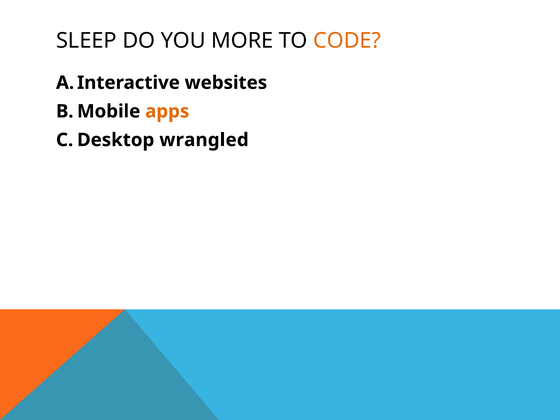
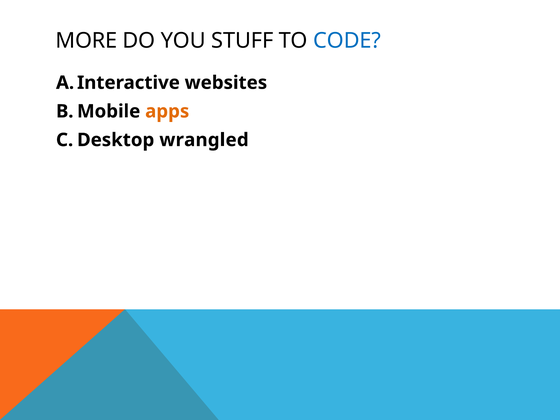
SLEEP: SLEEP -> MORE
MORE: MORE -> STUFF
CODE colour: orange -> blue
